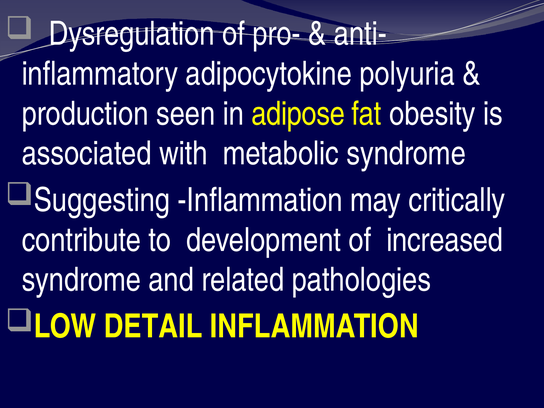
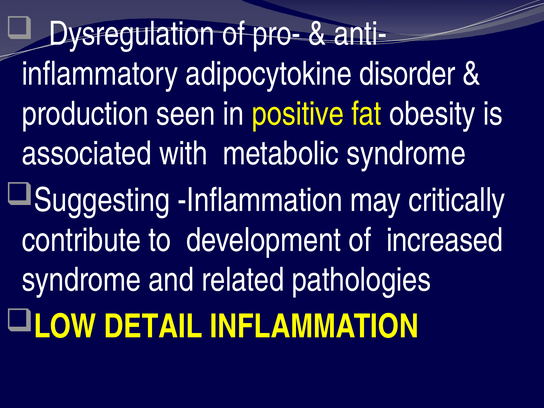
polyuria: polyuria -> disorder
adipose: adipose -> positive
